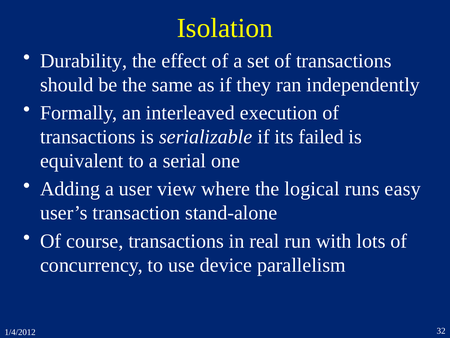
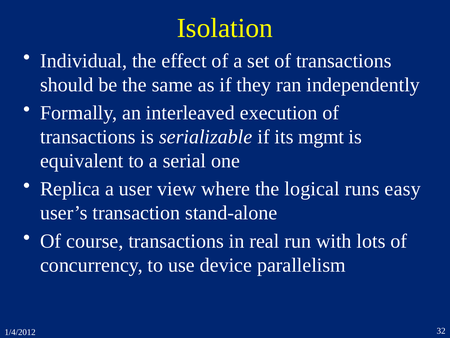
Durability: Durability -> Individual
failed: failed -> mgmt
Adding: Adding -> Replica
